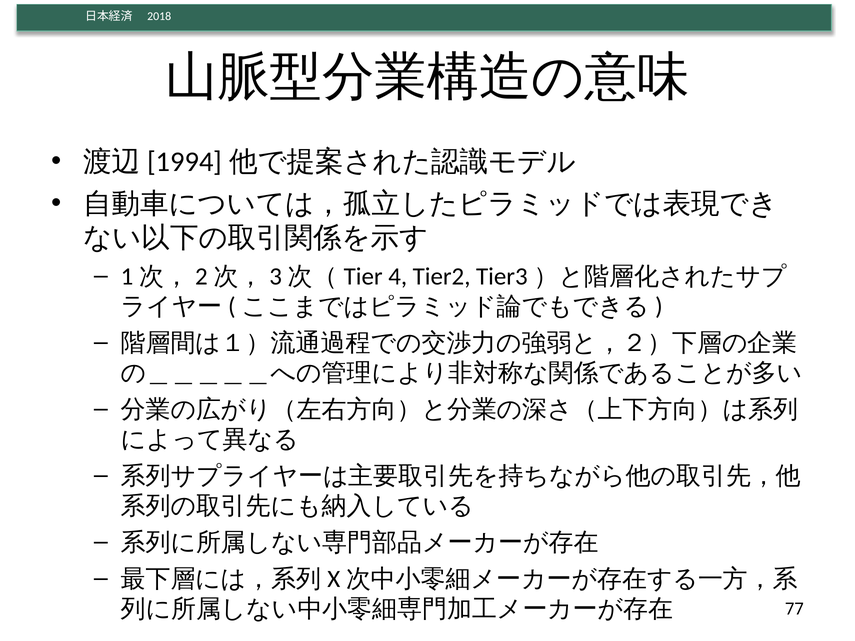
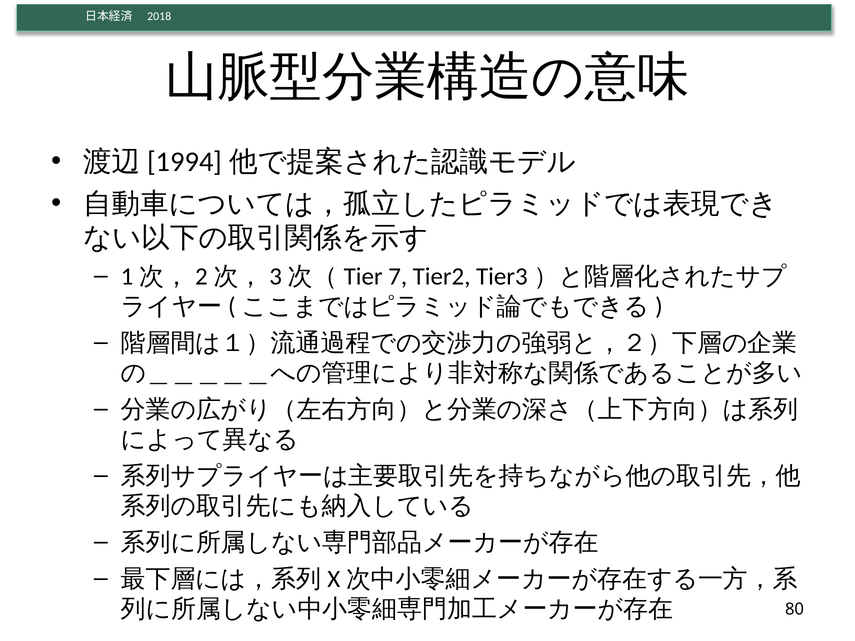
4: 4 -> 7
77: 77 -> 80
